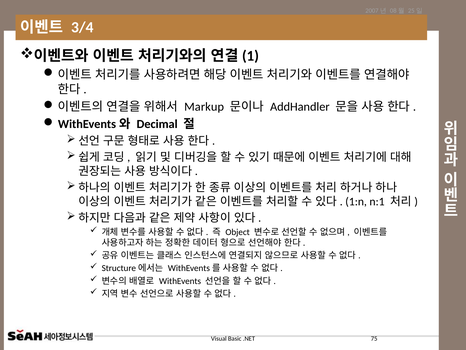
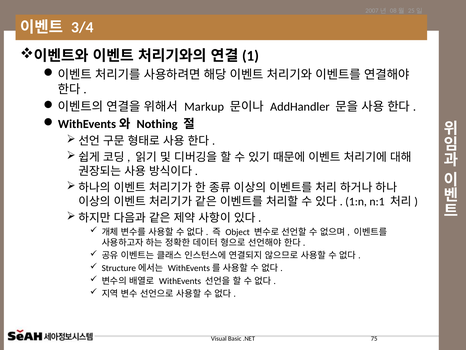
Decimal: Decimal -> Nothing
